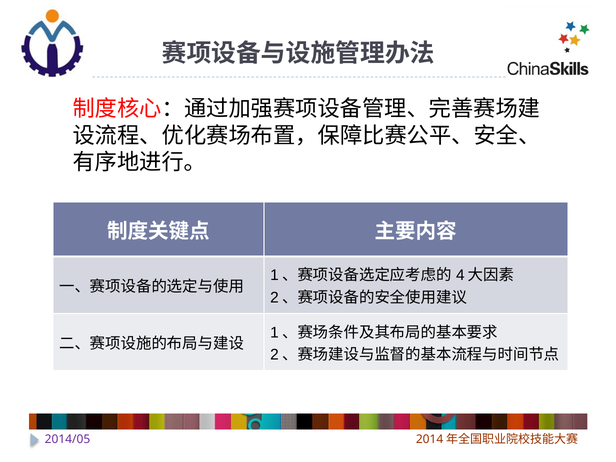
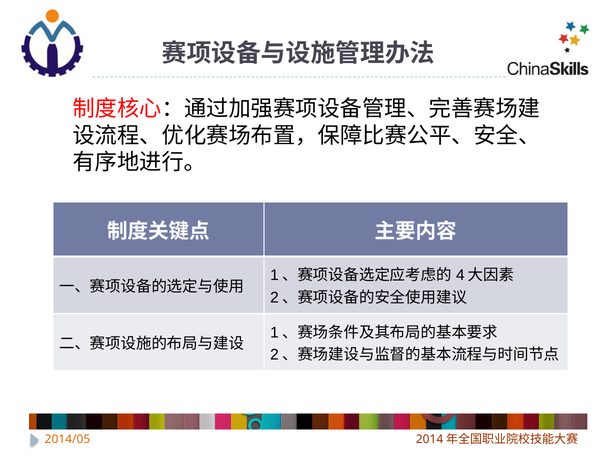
2014/05 colour: purple -> orange
